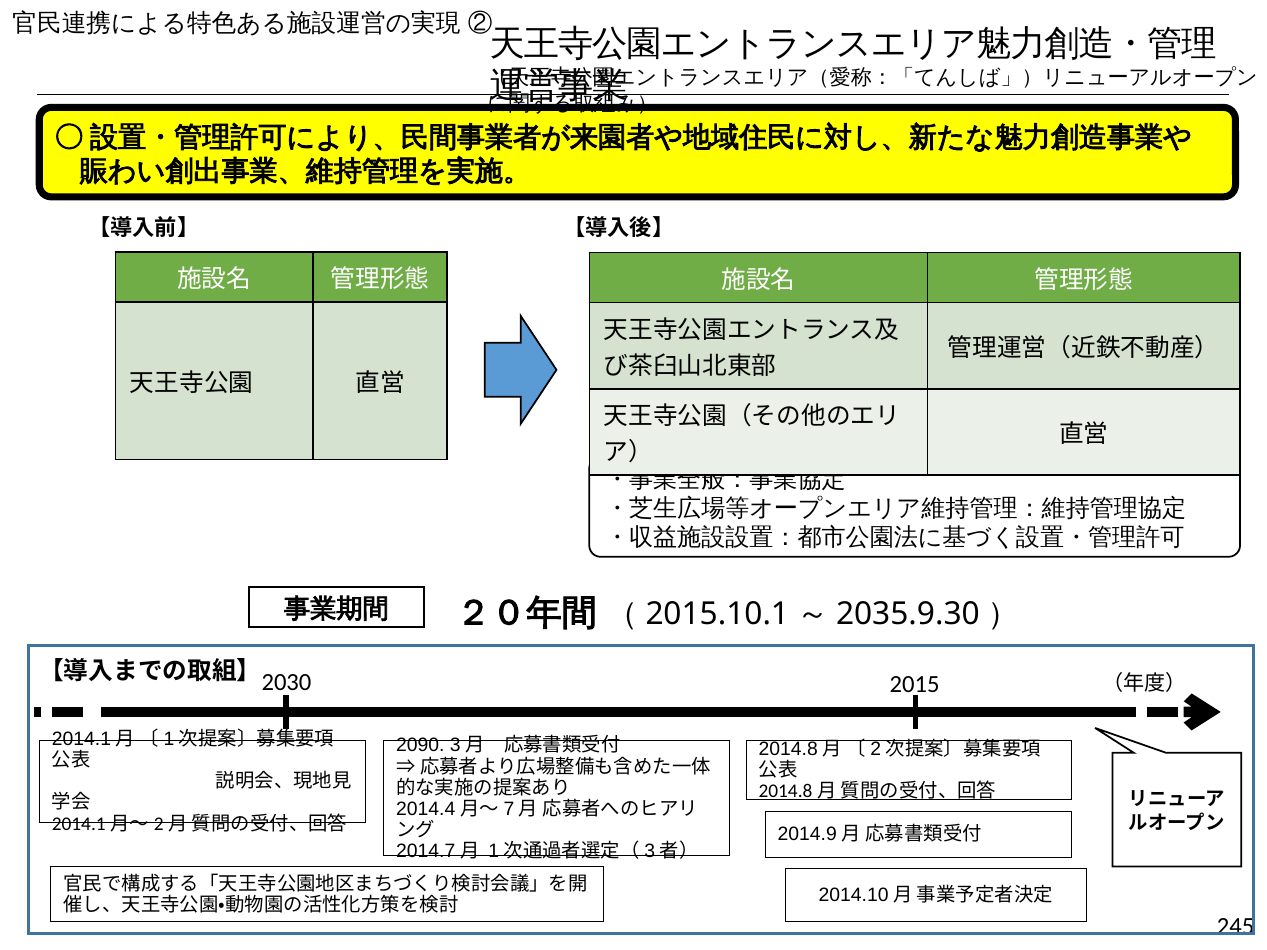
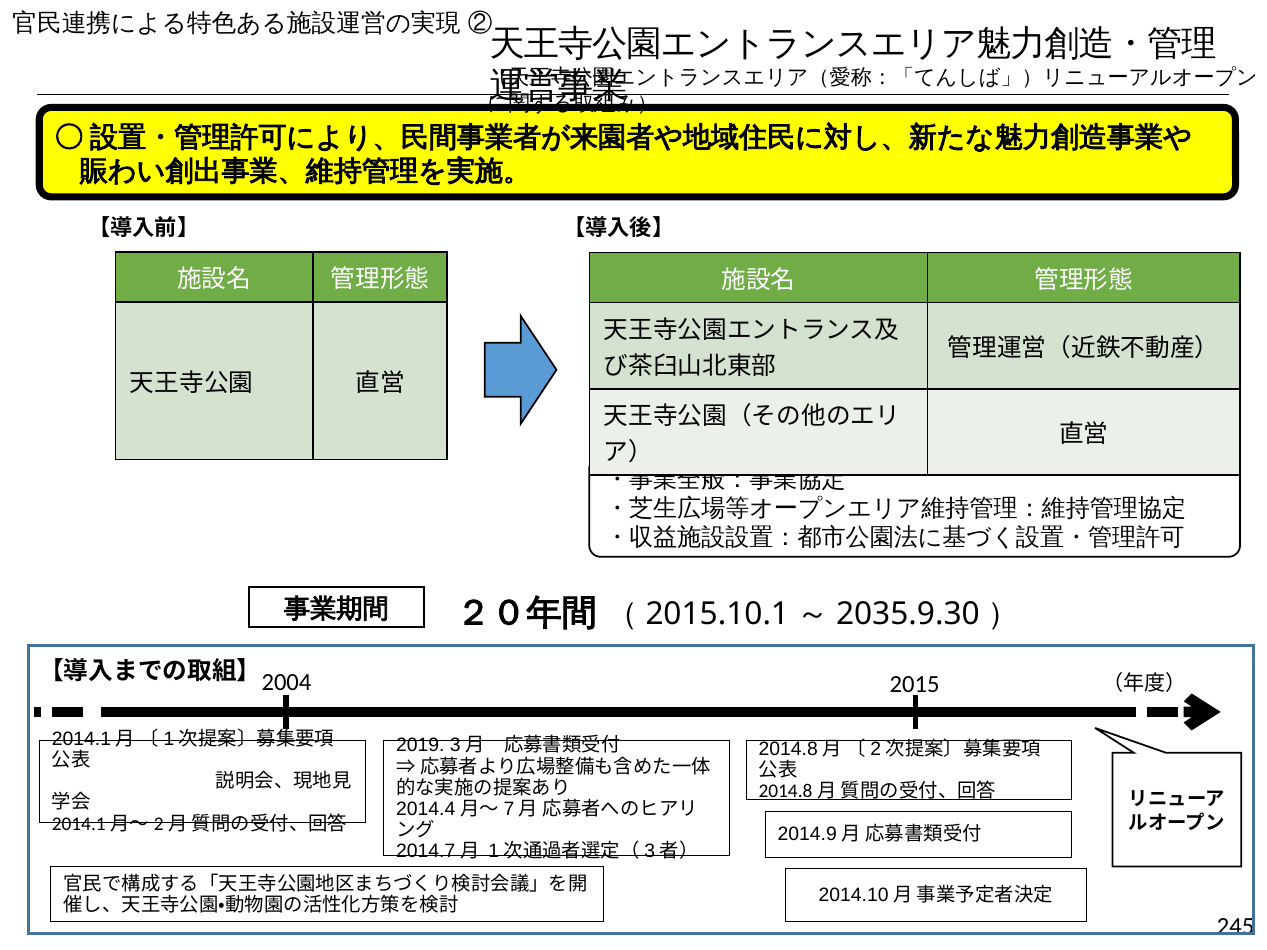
2030: 2030 -> 2004
2090: 2090 -> 2019
